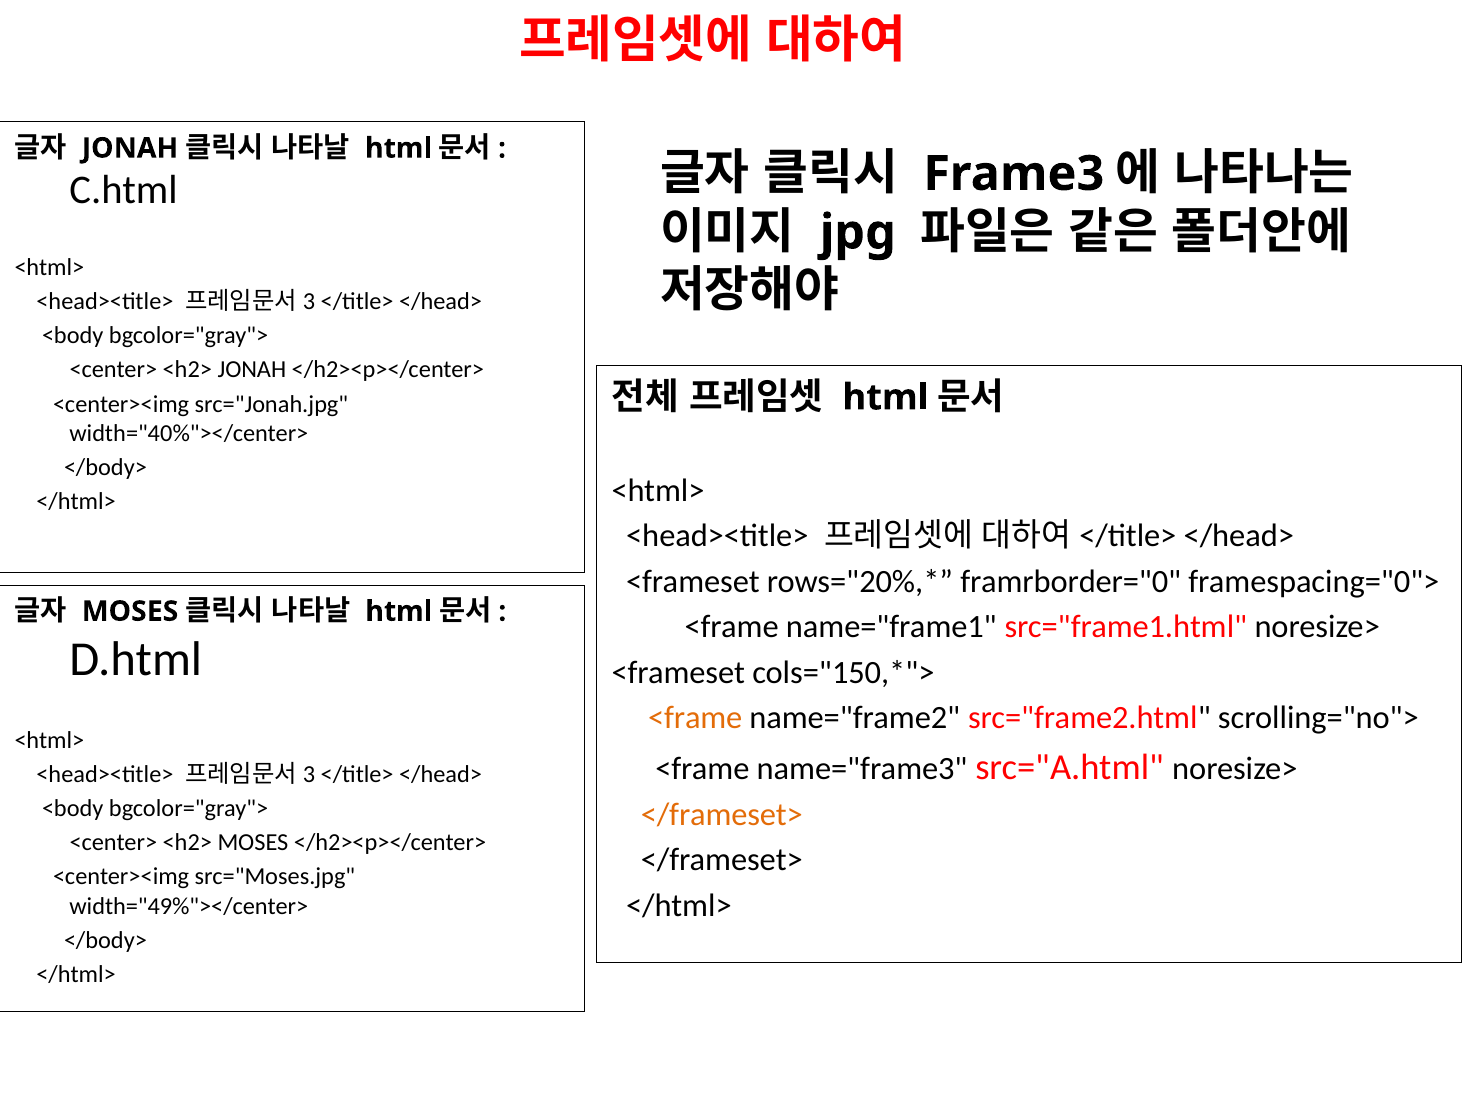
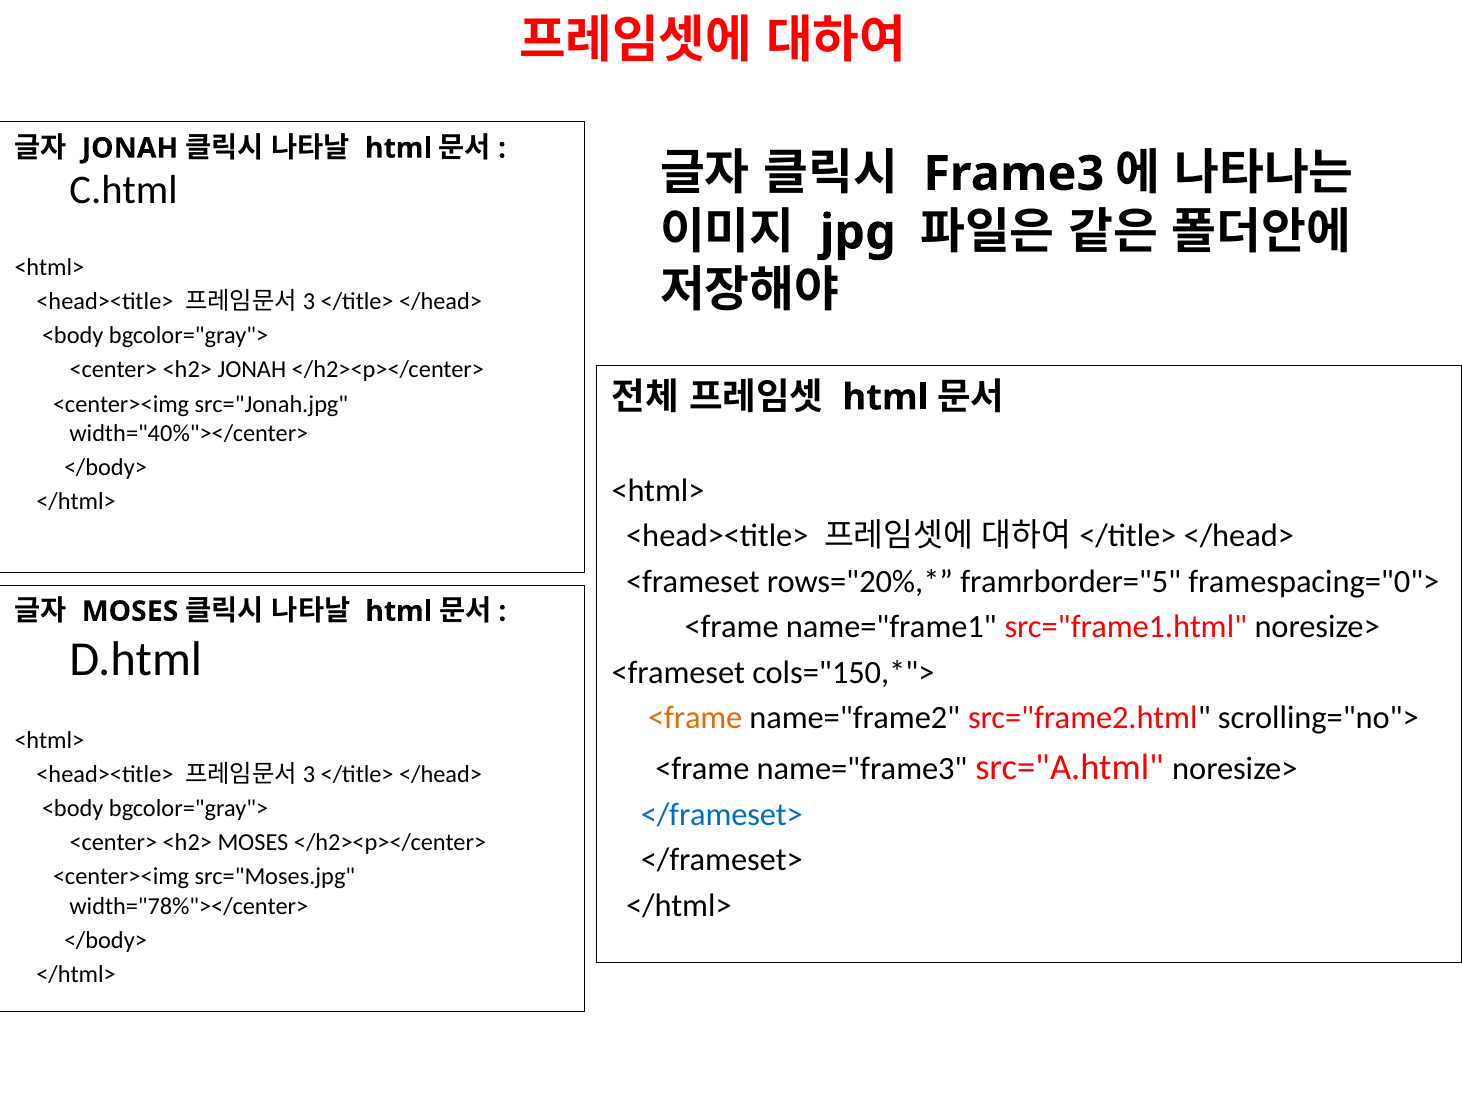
framrborder="0: framrborder="0 -> framrborder="5
</frameset> at (722, 814) colour: orange -> blue
width="49%"></center>: width="49%"></center> -> width="78%"></center>
